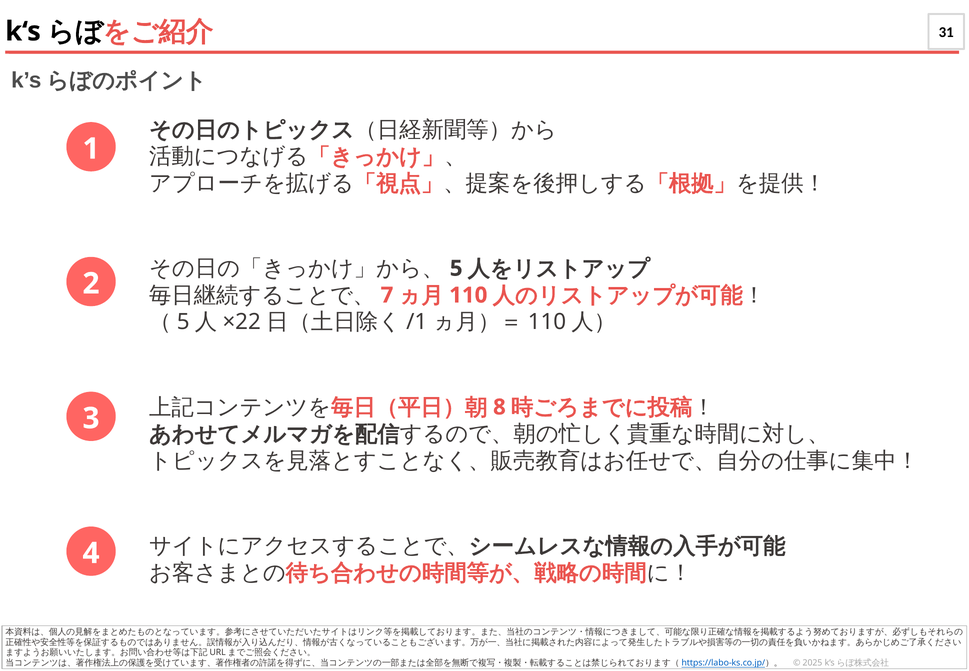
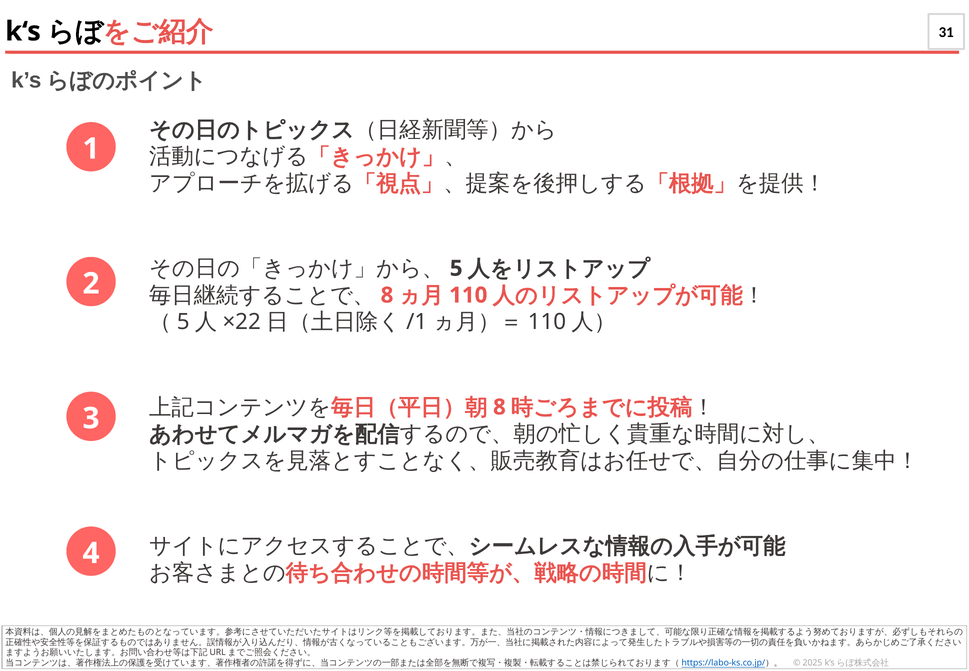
7 at (387, 295): 7 -> 8
